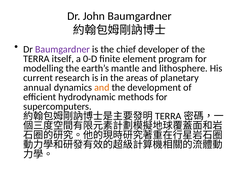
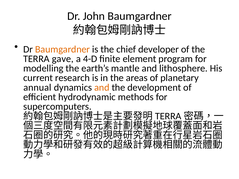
Baumgardner at (63, 49) colour: purple -> orange
itself: itself -> gave
0-D: 0-D -> 4-D
